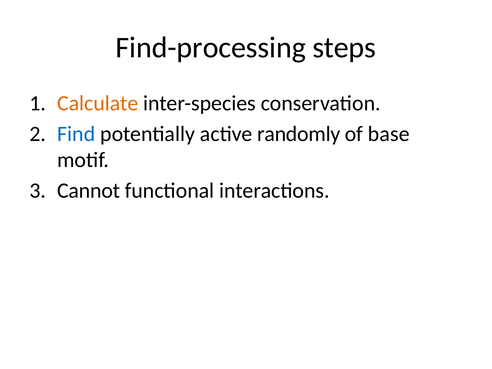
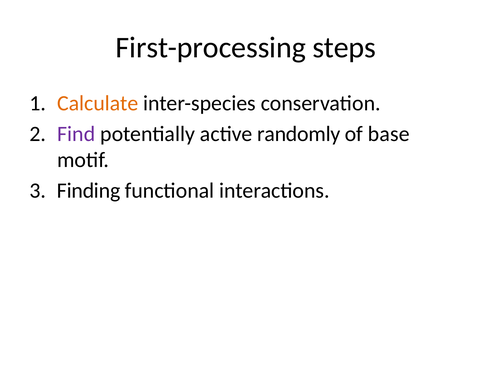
Find-processing: Find-processing -> First-processing
Find colour: blue -> purple
Cannot: Cannot -> Finding
